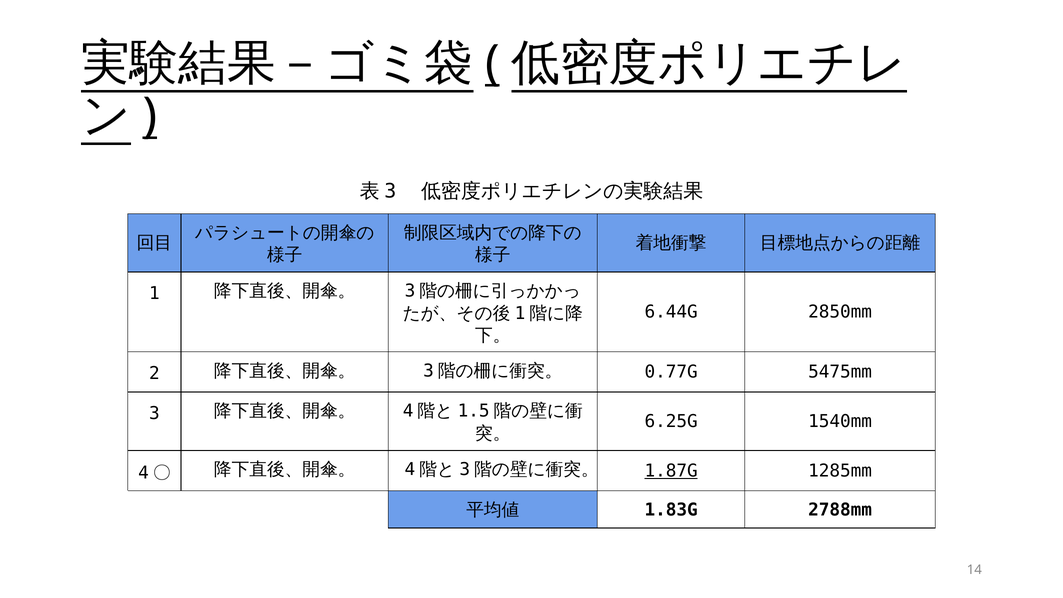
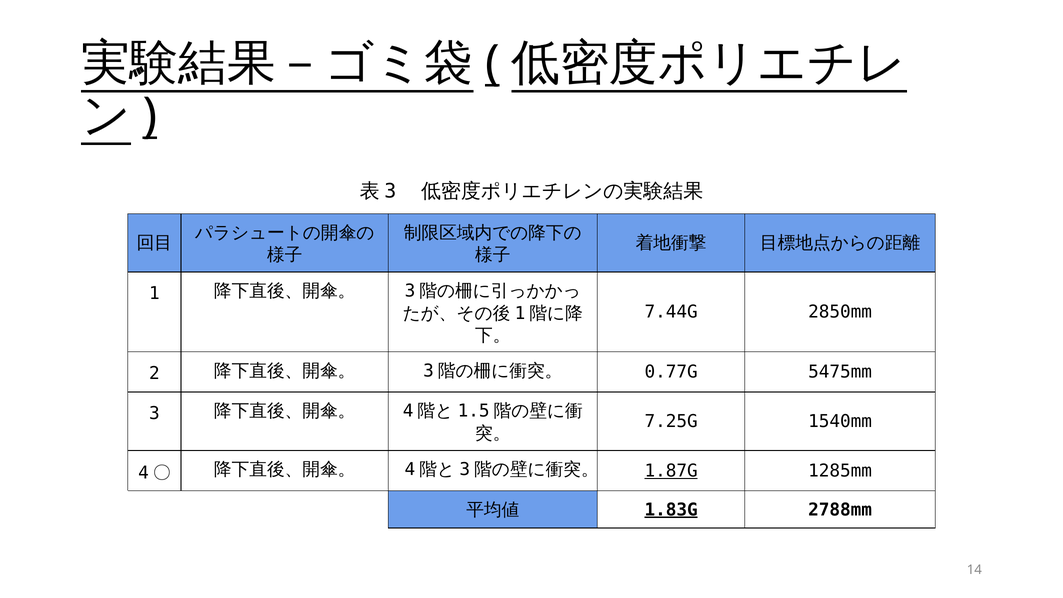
6.44G: 6.44G -> 7.44G
6.25G: 6.25G -> 7.25G
1.83G underline: none -> present
